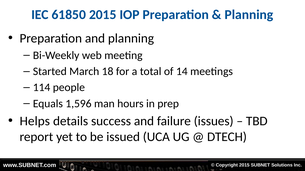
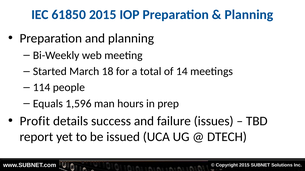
Helps: Helps -> Profit
